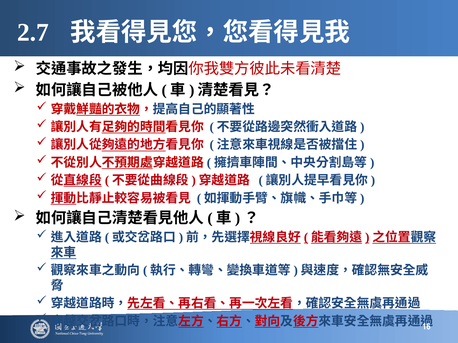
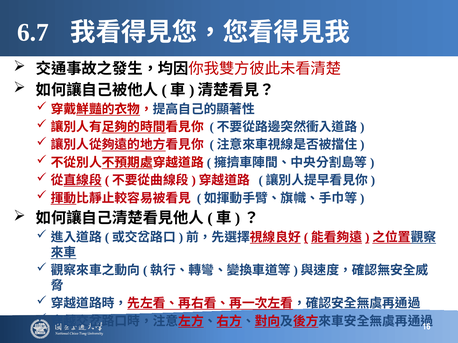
2.7: 2.7 -> 6.7
